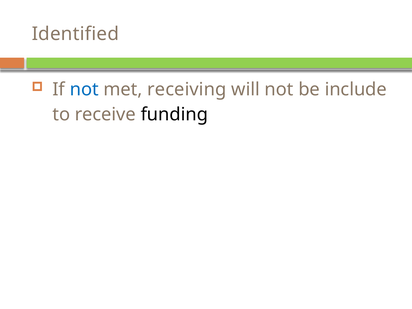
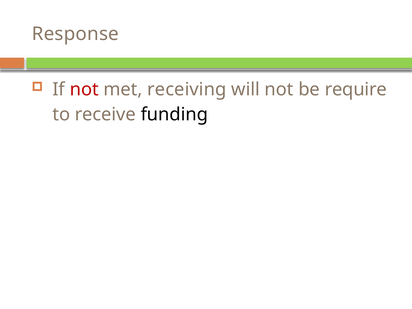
Identified: Identified -> Response
not at (84, 89) colour: blue -> red
include: include -> require
